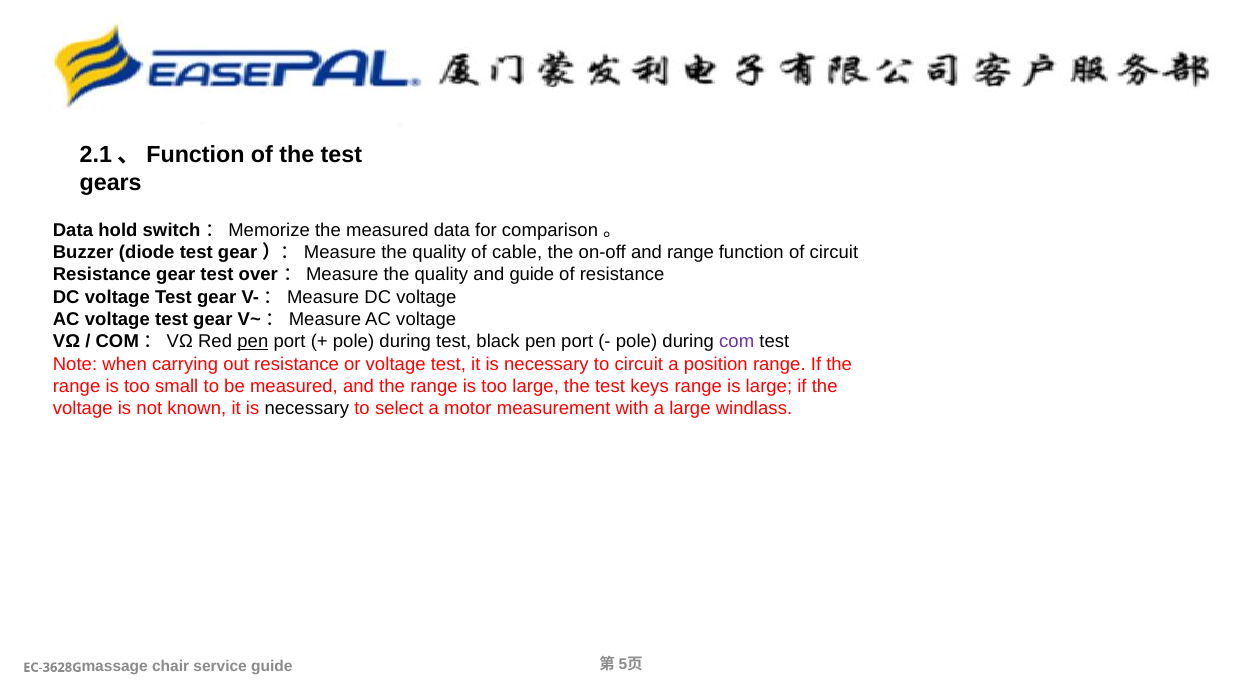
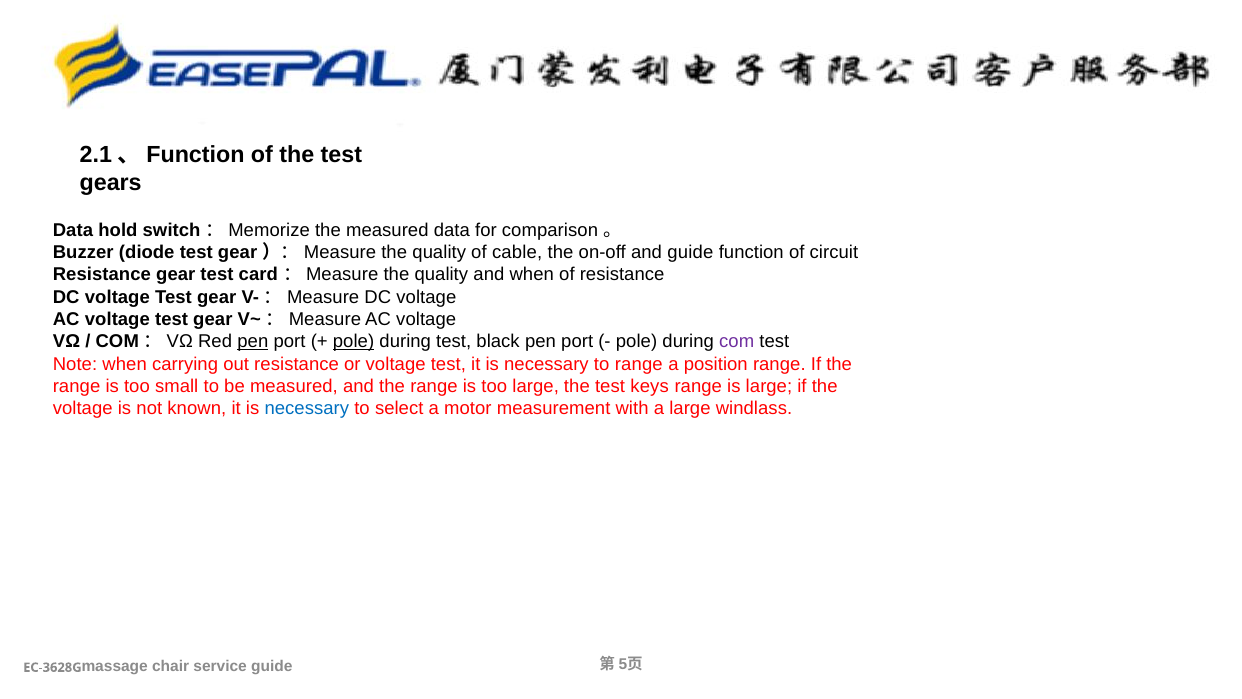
and range: range -> guide
over: over -> card
and guide: guide -> when
pole at (354, 341) underline: none -> present
to circuit: circuit -> range
necessary at (307, 408) colour: black -> blue
